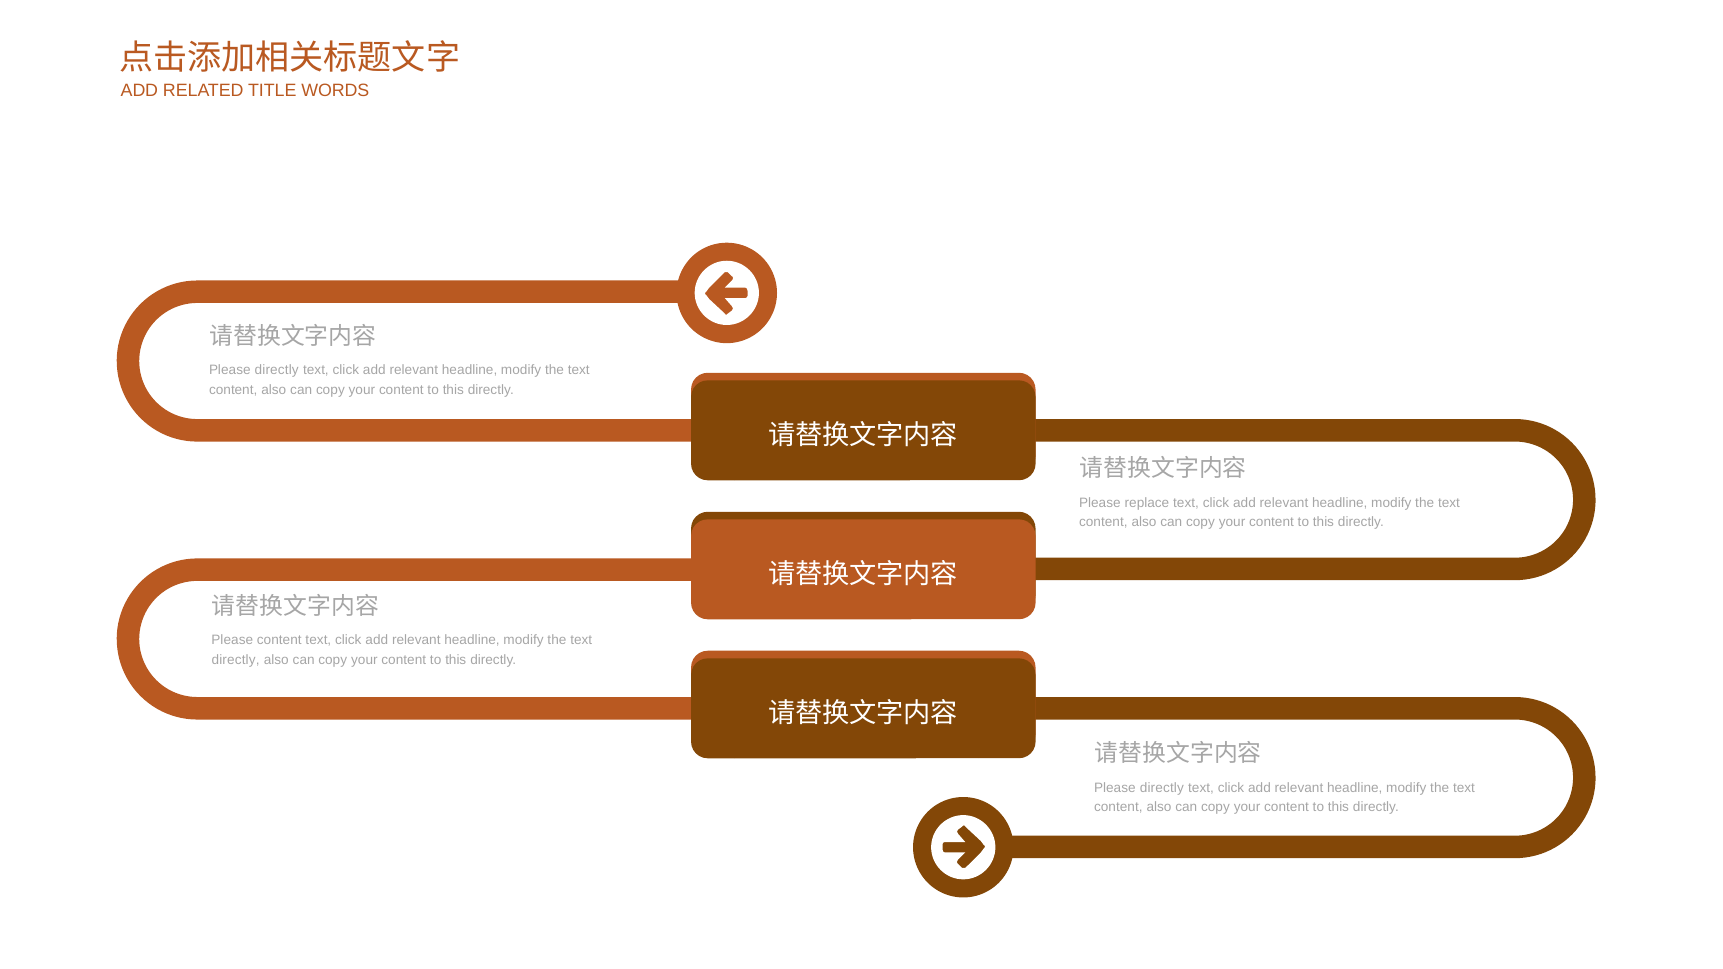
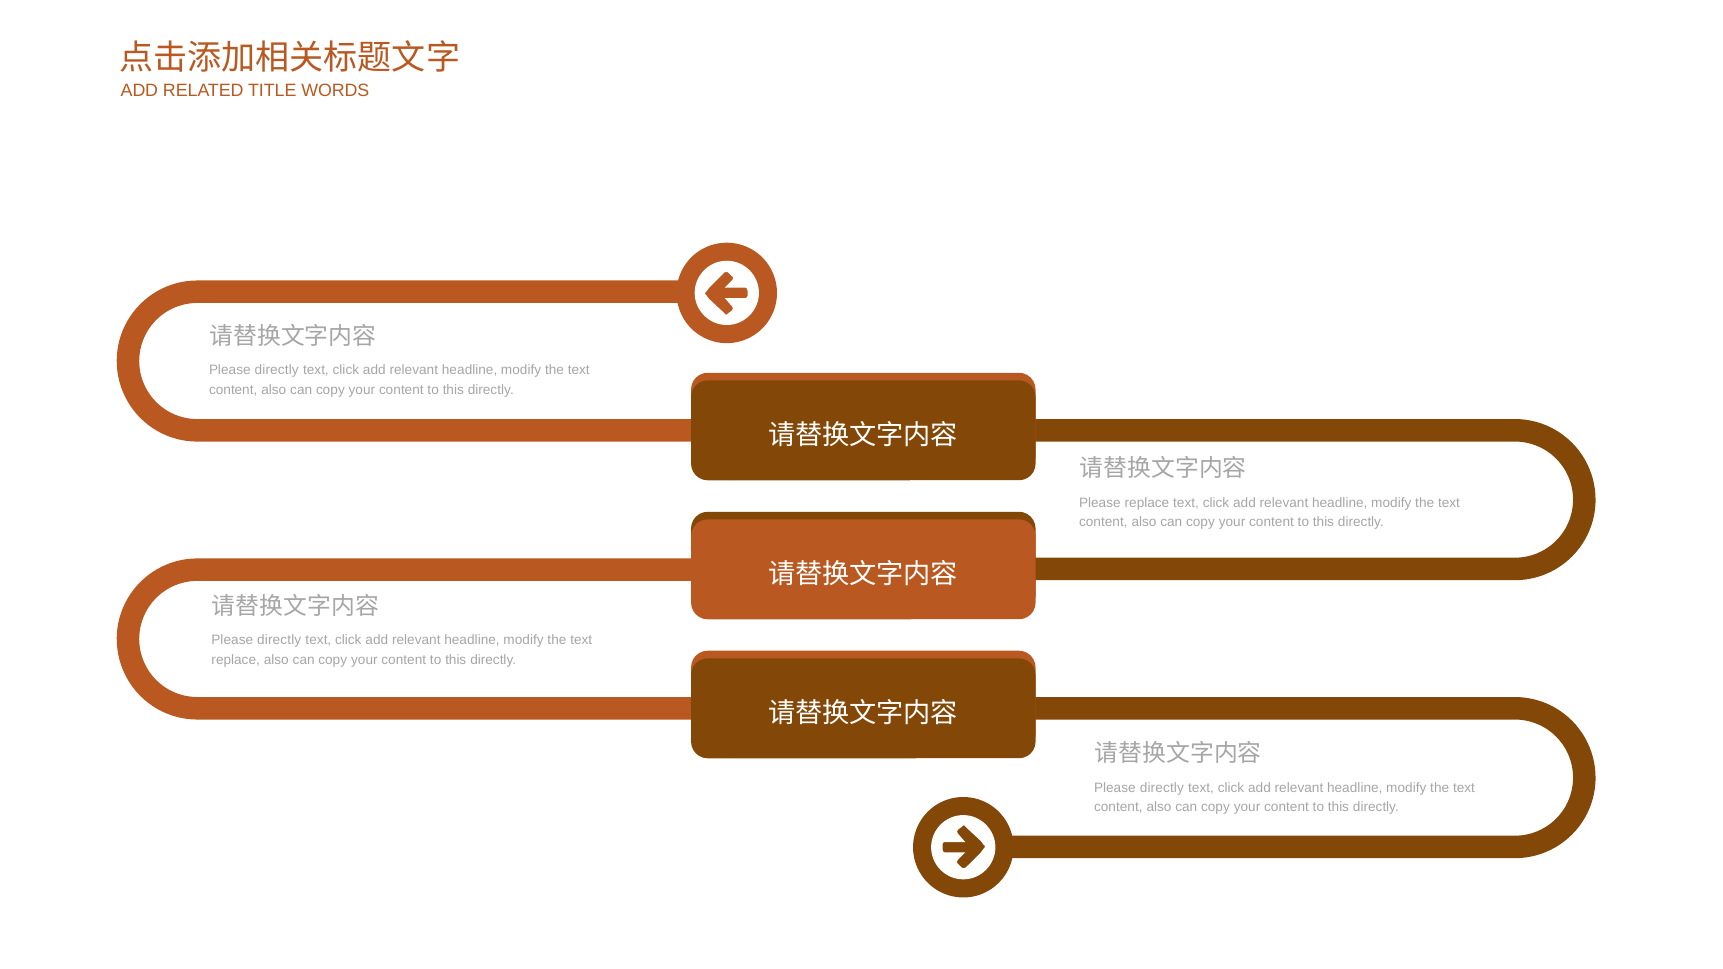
content at (279, 640): content -> directly
directly at (236, 660): directly -> replace
